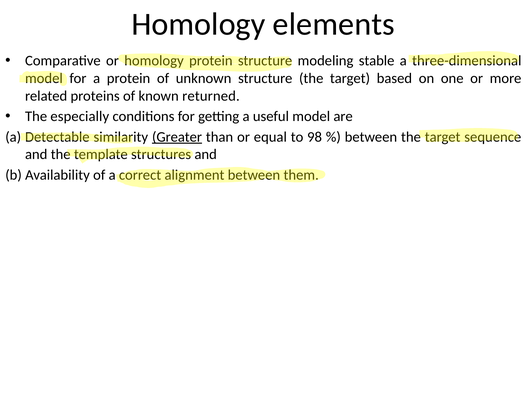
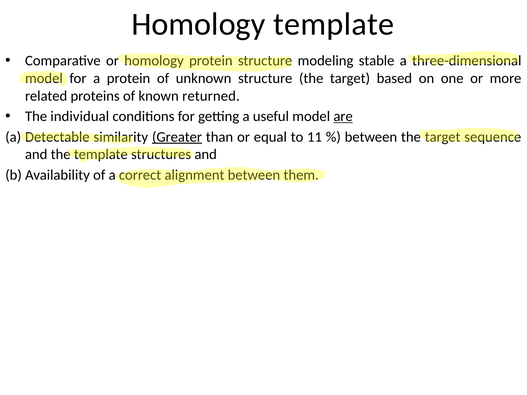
Homology elements: elements -> template
especially: especially -> individual
are underline: none -> present
98: 98 -> 11
